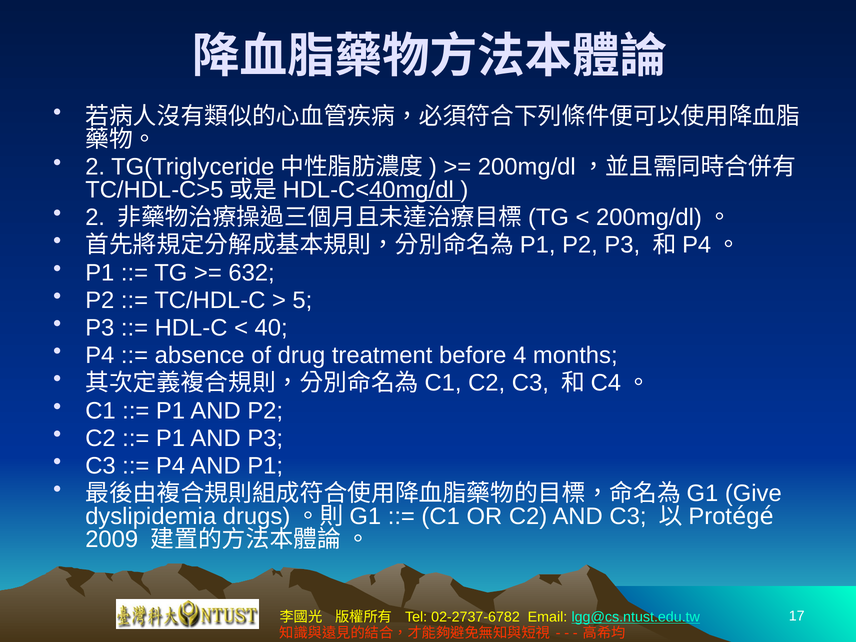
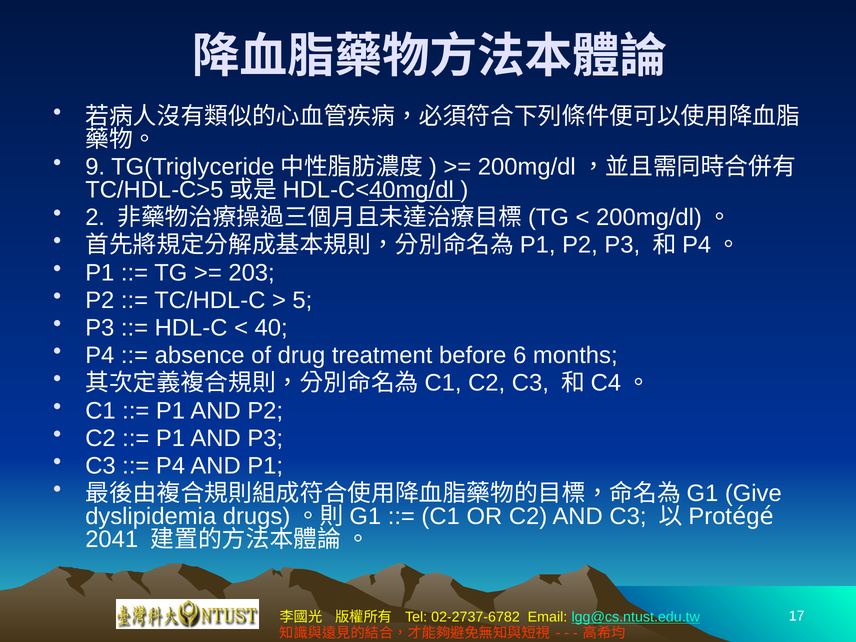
2 at (95, 167): 2 -> 9
632: 632 -> 203
4: 4 -> 6
2009: 2009 -> 2041
